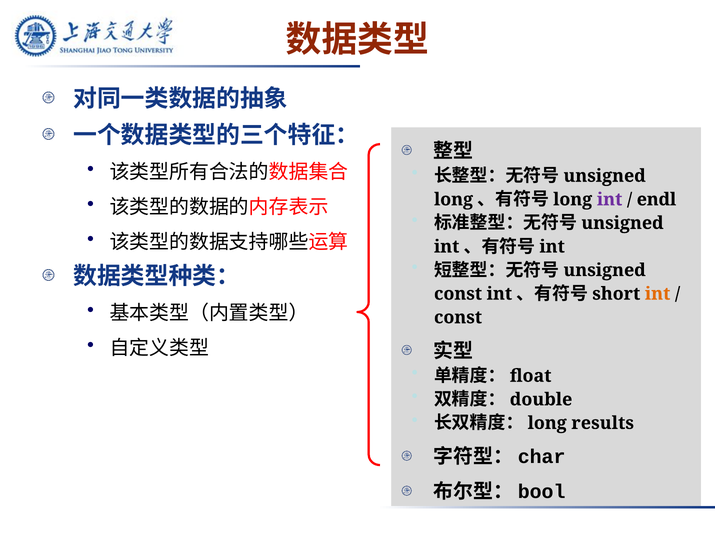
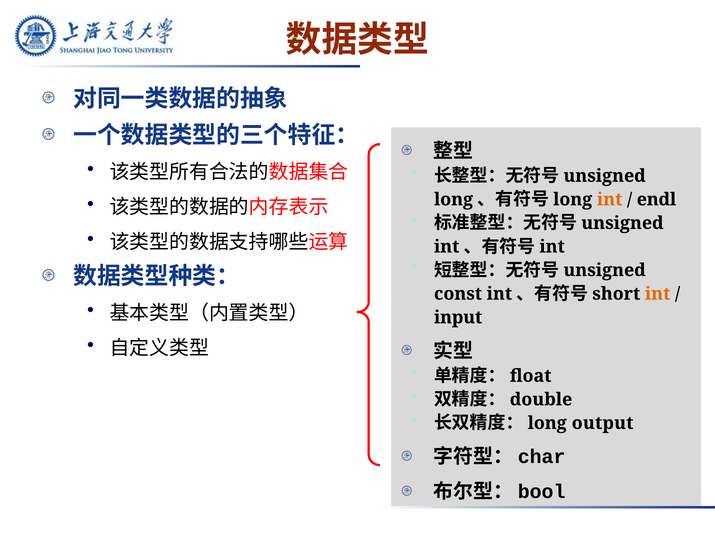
int at (610, 200) colour: purple -> orange
const at (458, 318): const -> input
results: results -> output
